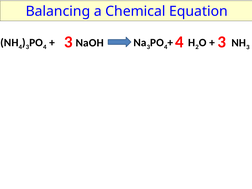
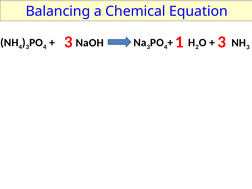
3 4: 4 -> 1
